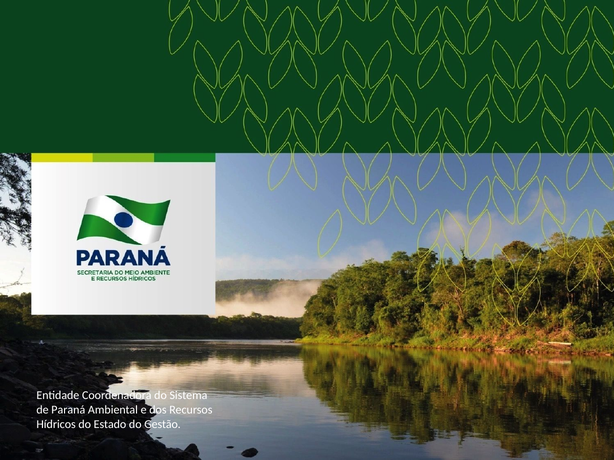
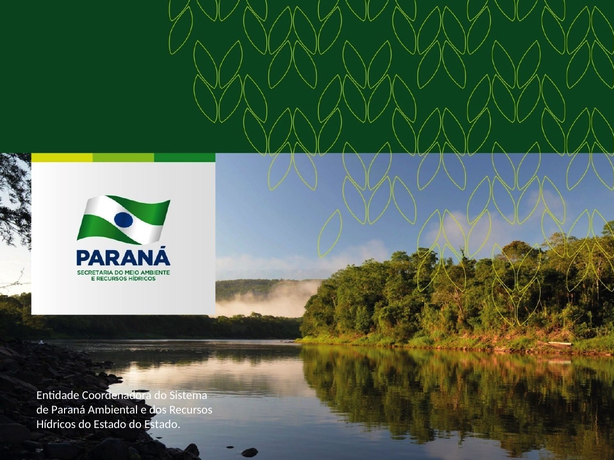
Estado do Gestão: Gestão -> Estado
